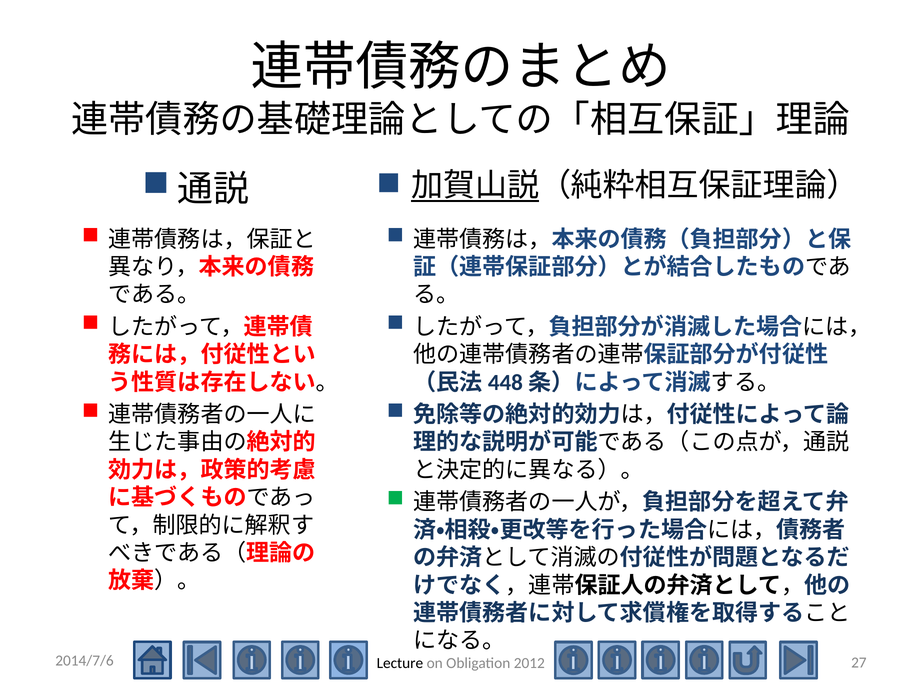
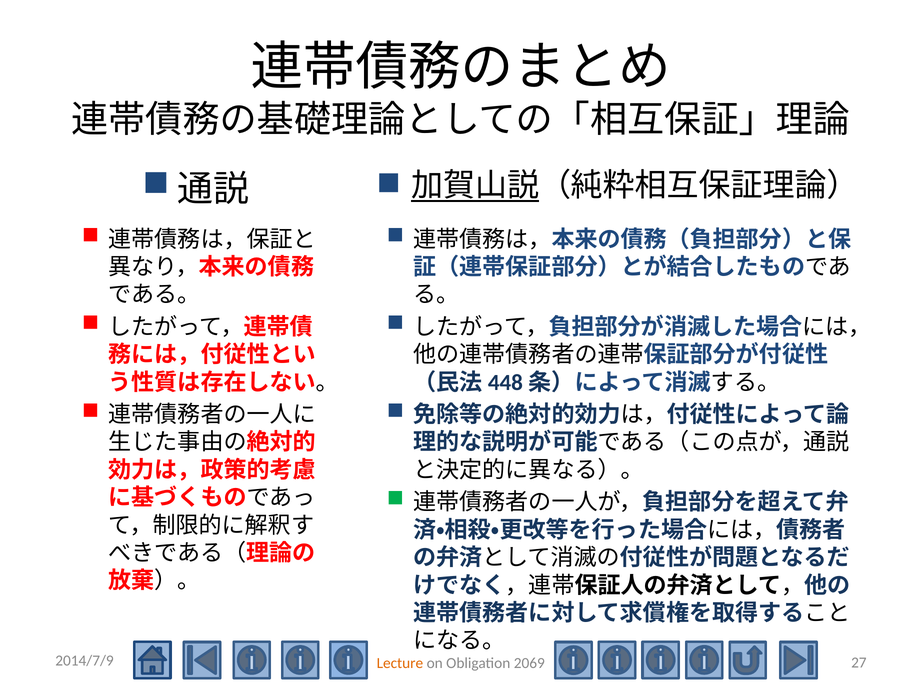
2014/7/6: 2014/7/6 -> 2014/7/9
Lecture colour: black -> orange
2012: 2012 -> 2069
